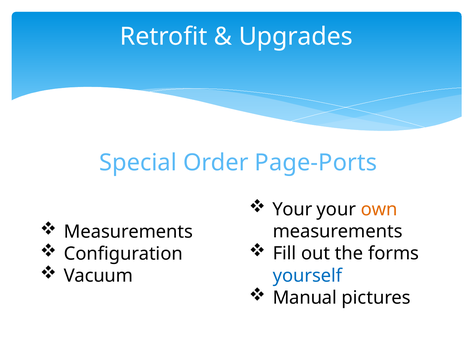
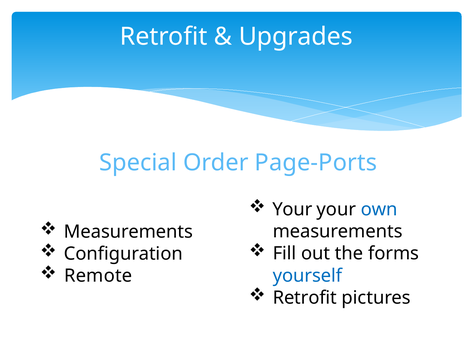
own colour: orange -> blue
Vacuum: Vacuum -> Remote
Manual at (305, 297): Manual -> Retrofit
